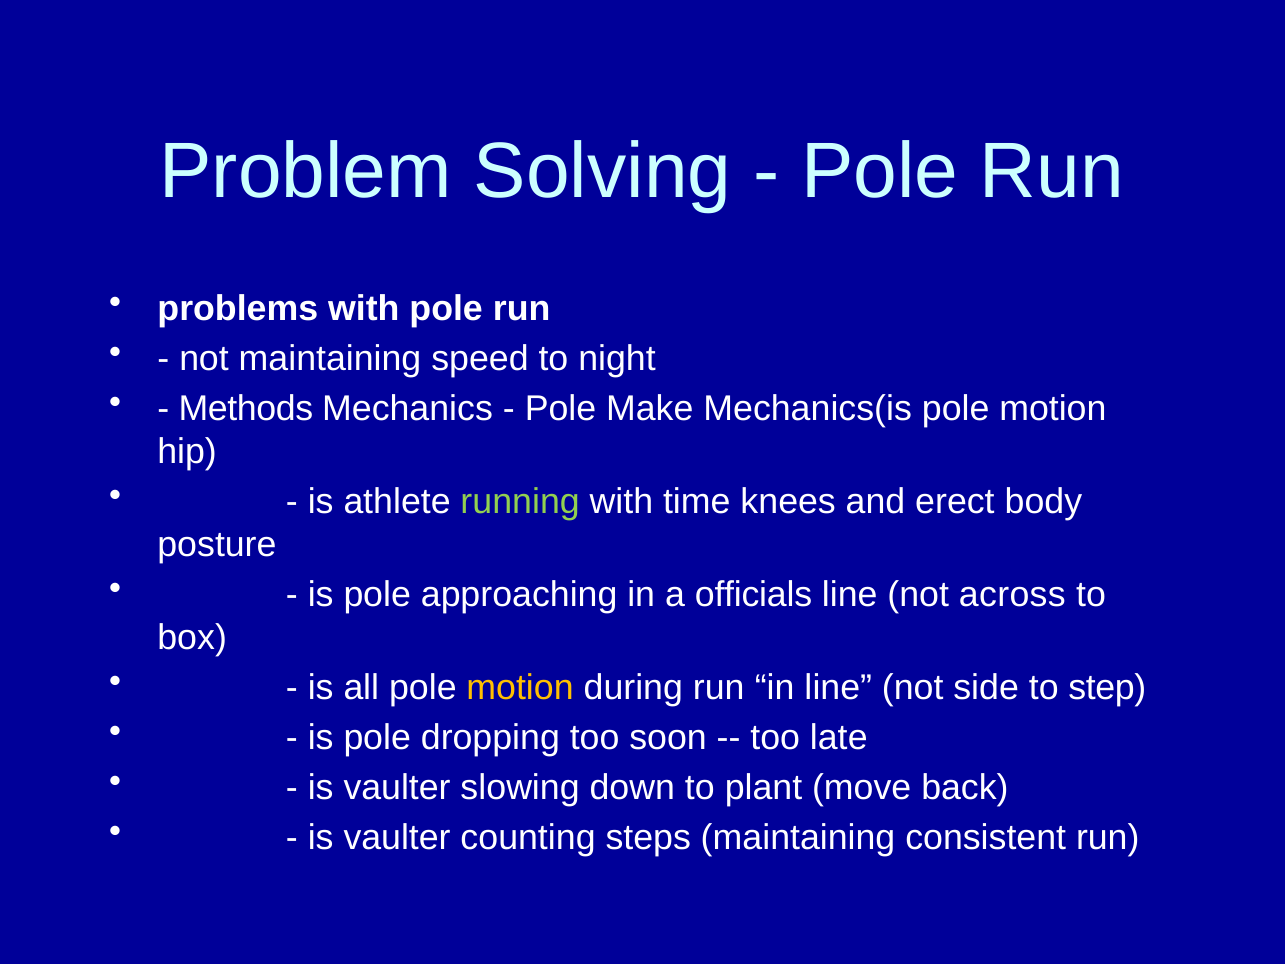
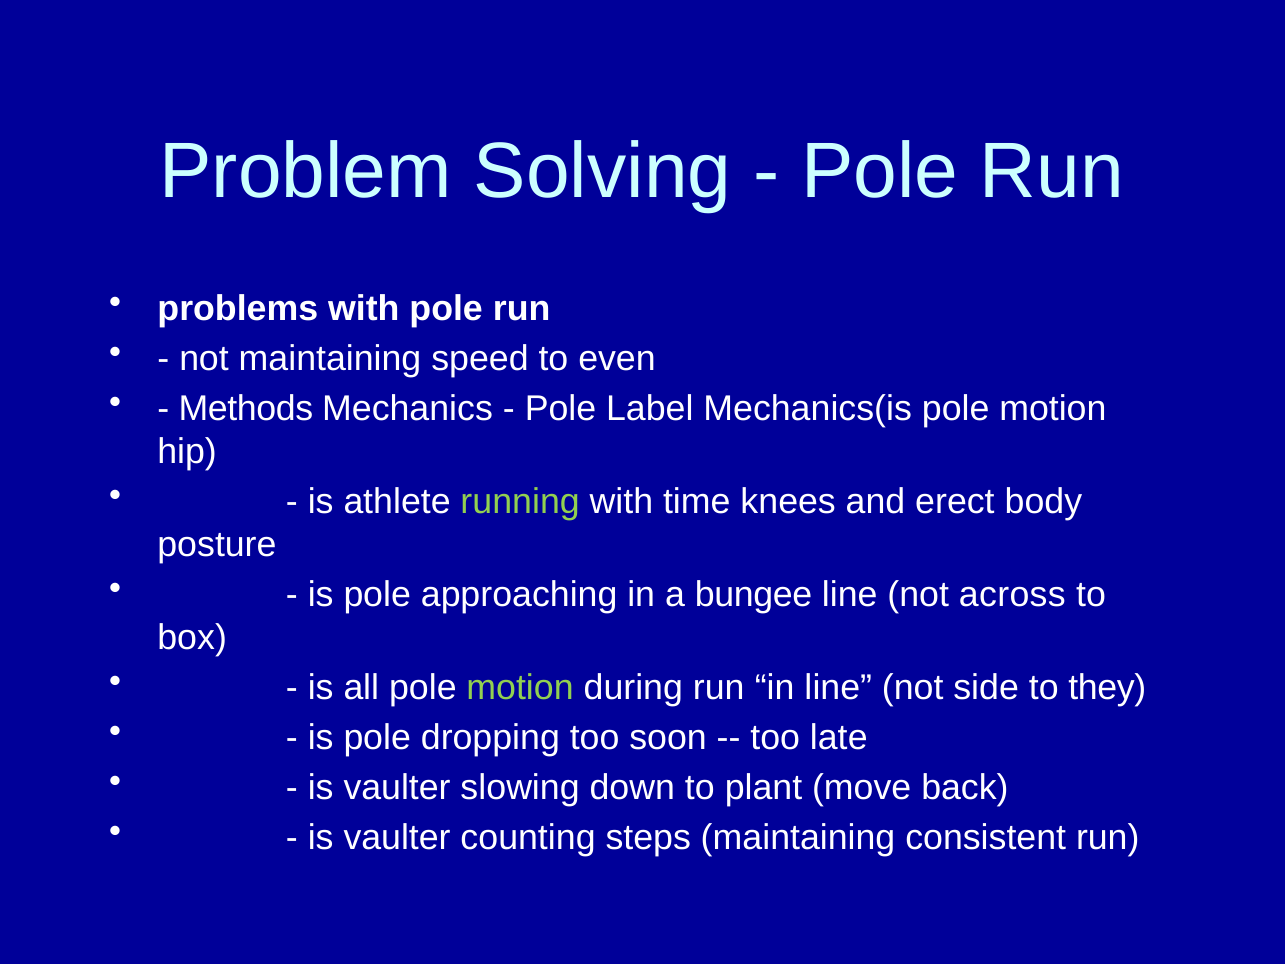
night: night -> even
Make: Make -> Label
officials: officials -> bungee
motion at (520, 687) colour: yellow -> light green
step: step -> they
